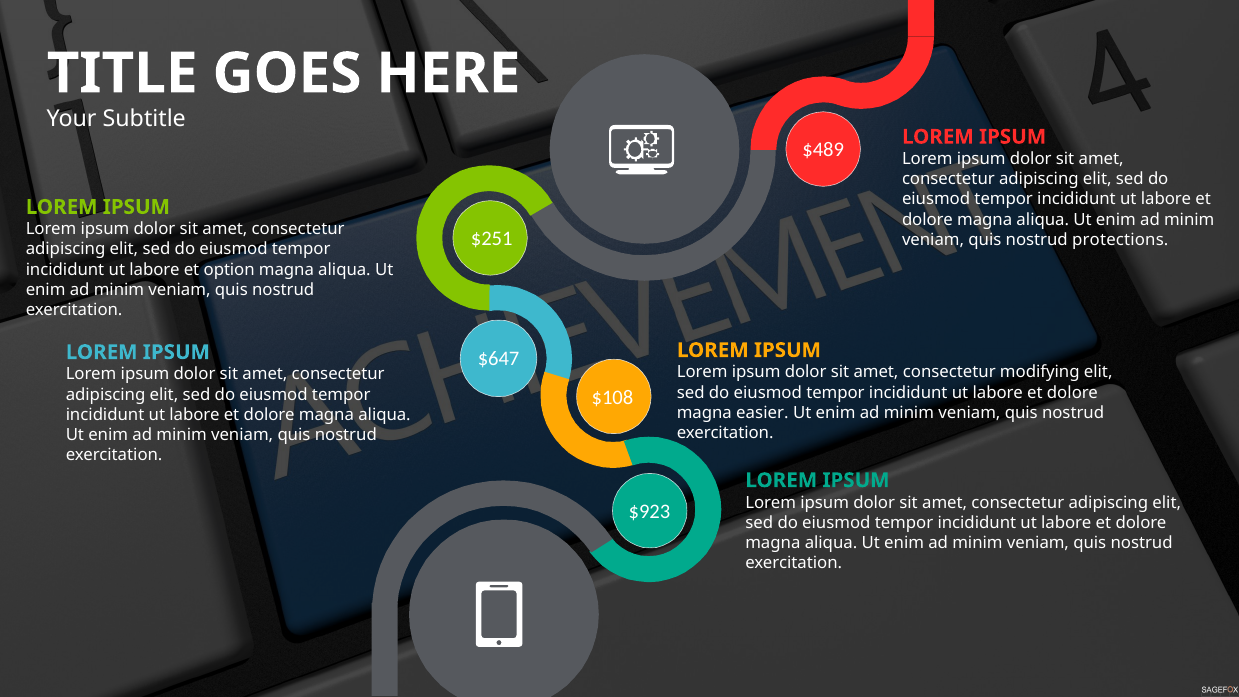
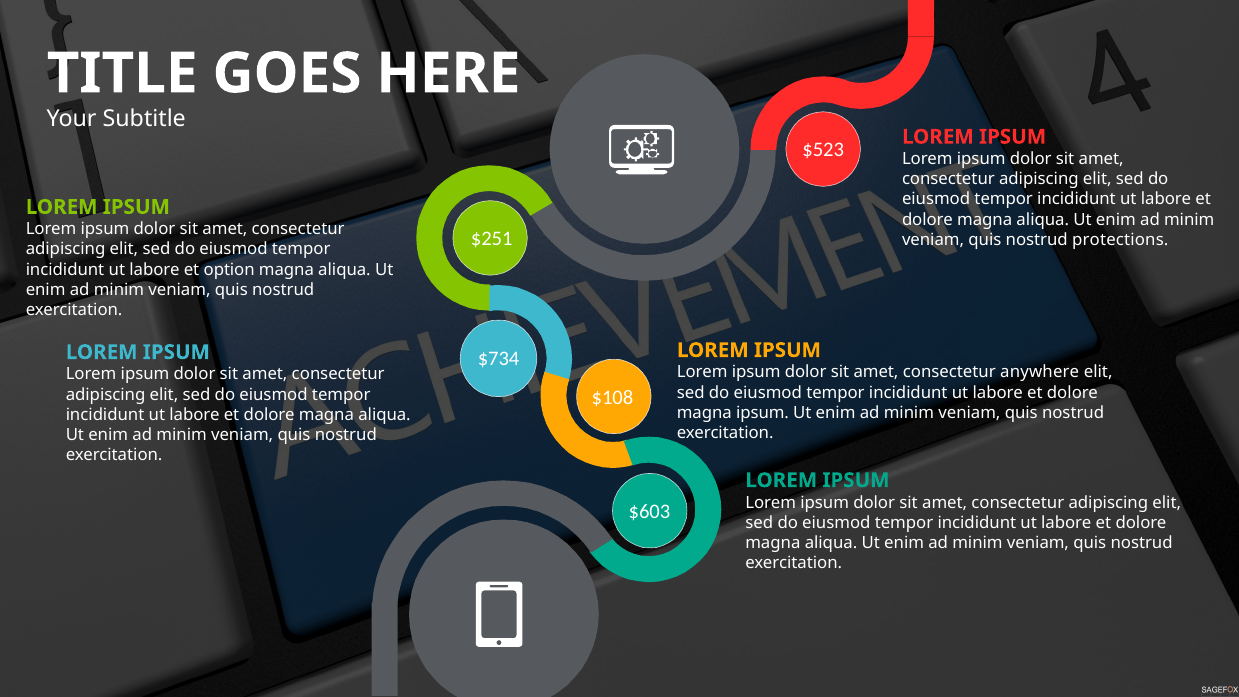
$489: $489 -> $523
$647: $647 -> $734
modifying: modifying -> anywhere
magna easier: easier -> ipsum
$923: $923 -> $603
